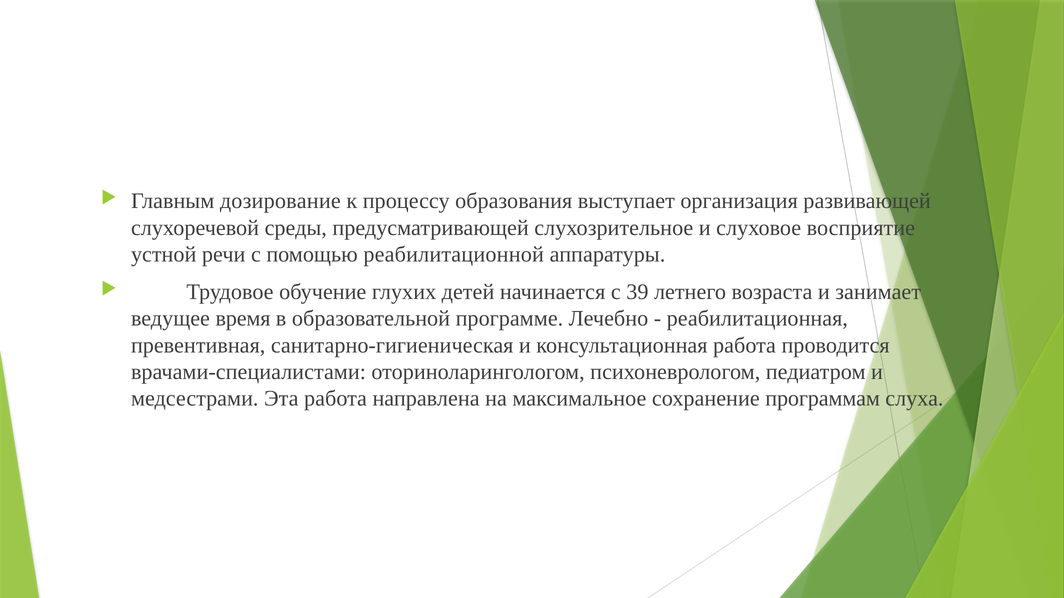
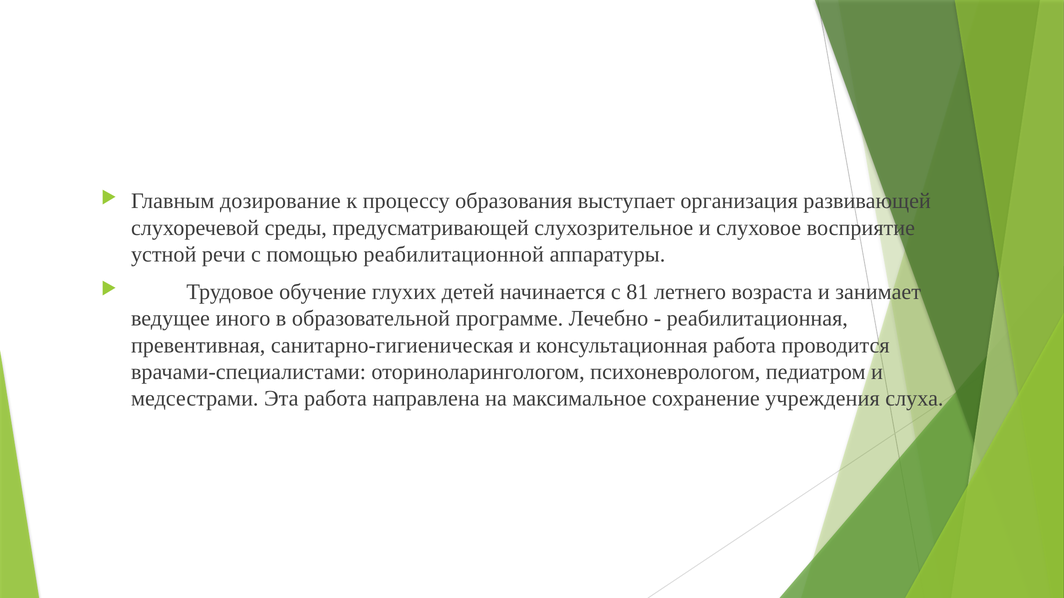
39: 39 -> 81
время: время -> иного
программам: программам -> учреждения
